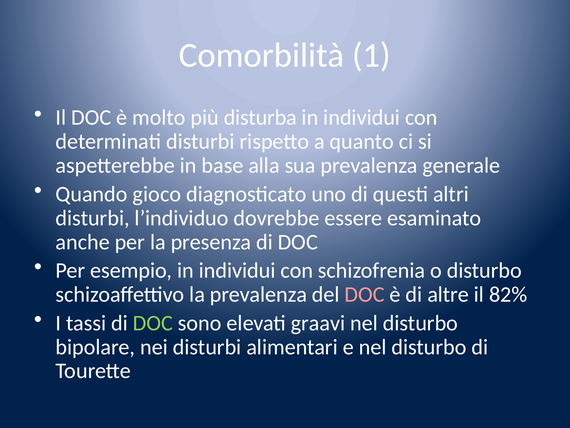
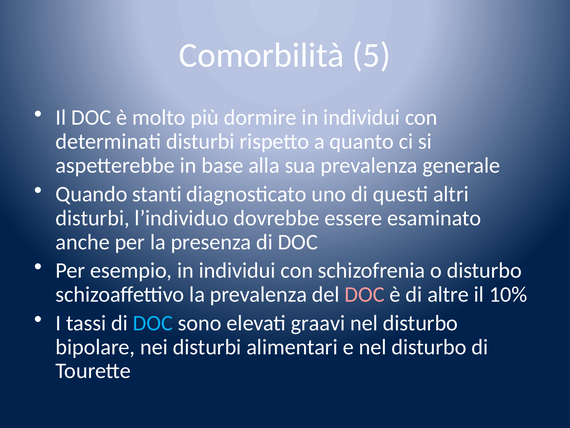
1: 1 -> 5
disturba: disturba -> dormire
gioco: gioco -> stanti
82%: 82% -> 10%
DOC at (153, 323) colour: light green -> light blue
